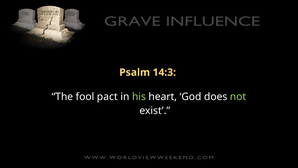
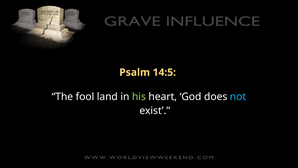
14:3: 14:3 -> 14:5
pact: pact -> land
not colour: light green -> light blue
